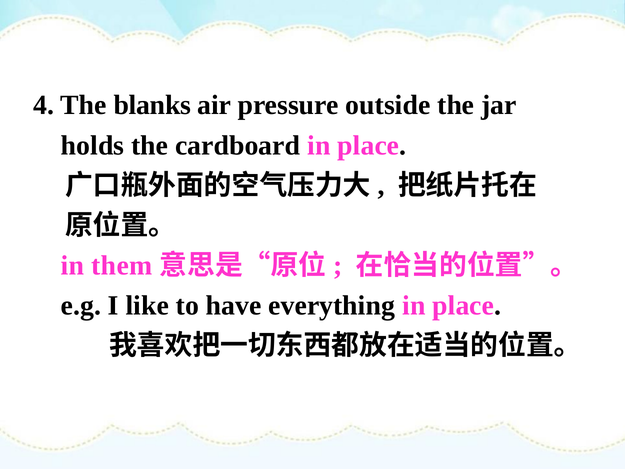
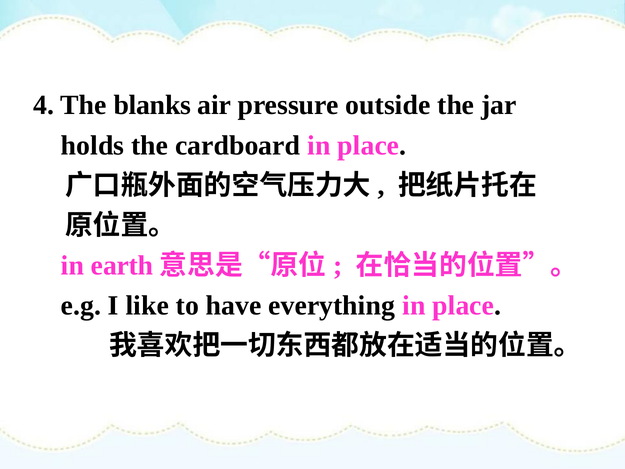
them: them -> earth
